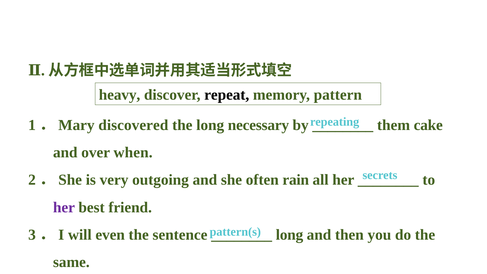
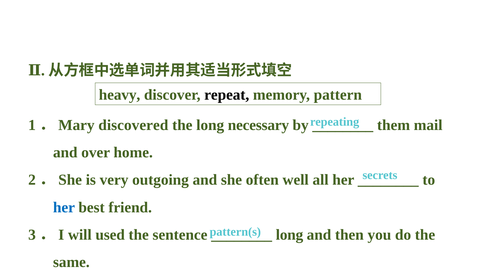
cake: cake -> mail
when: when -> home
rain: rain -> well
her at (64, 207) colour: purple -> blue
even: even -> used
